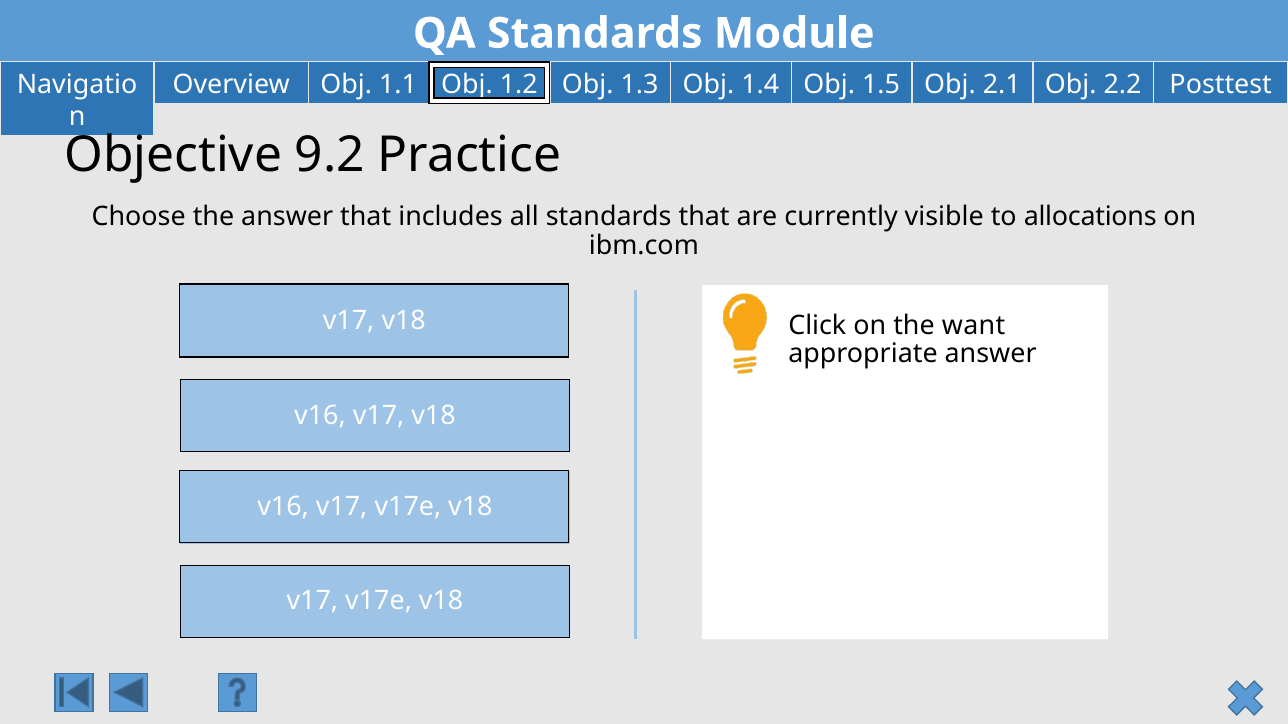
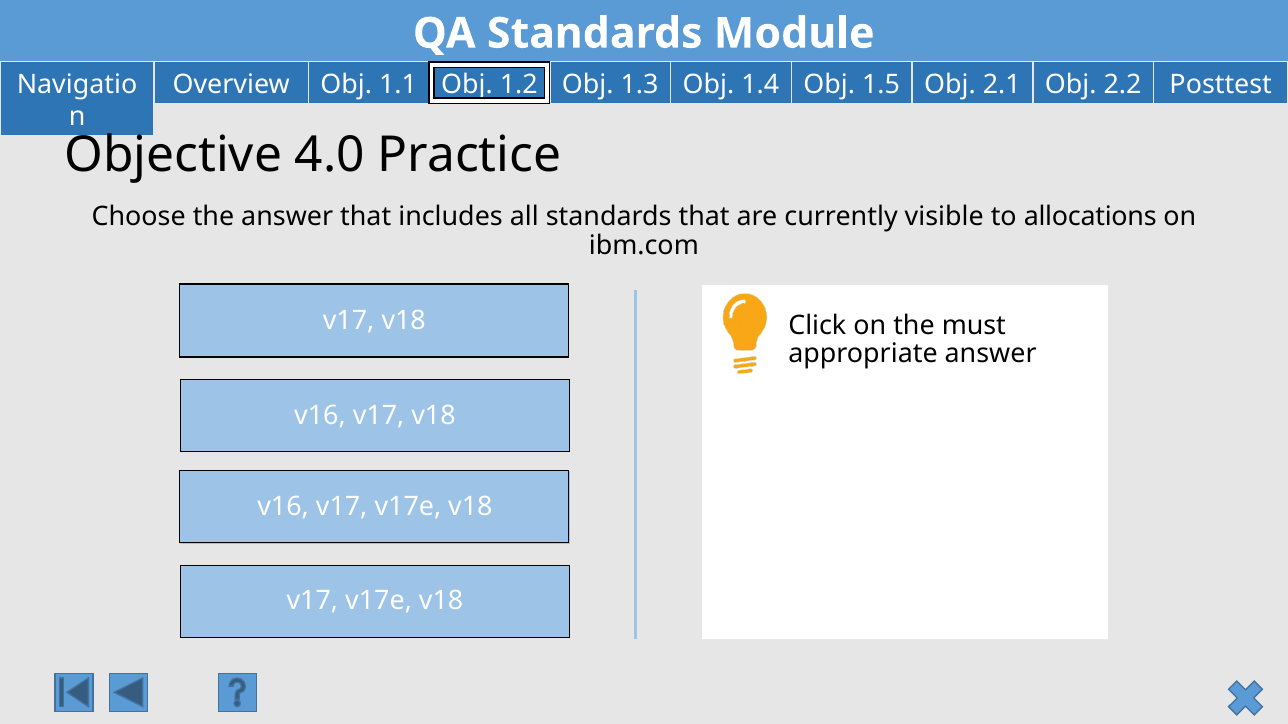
9.2: 9.2 -> 4.0
want: want -> must
